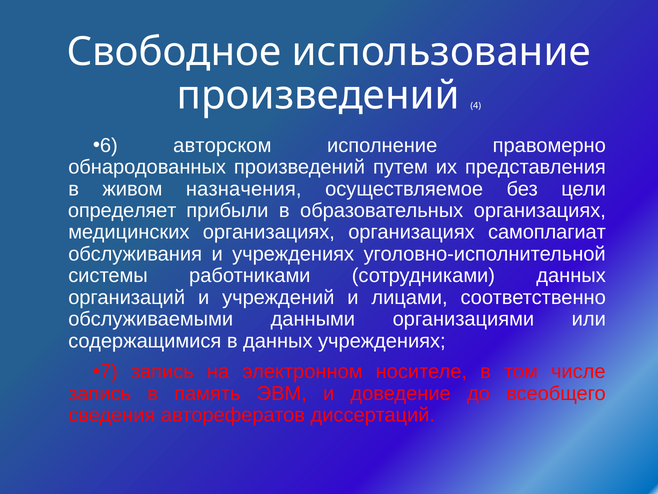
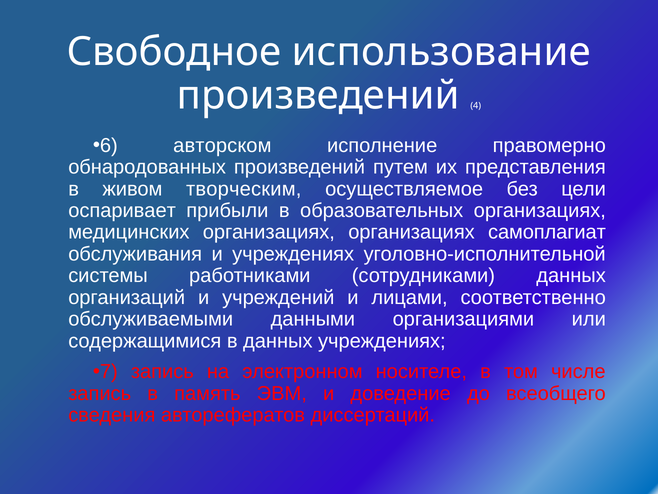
назначения: назначения -> творческим
определяет: определяет -> оспаривает
